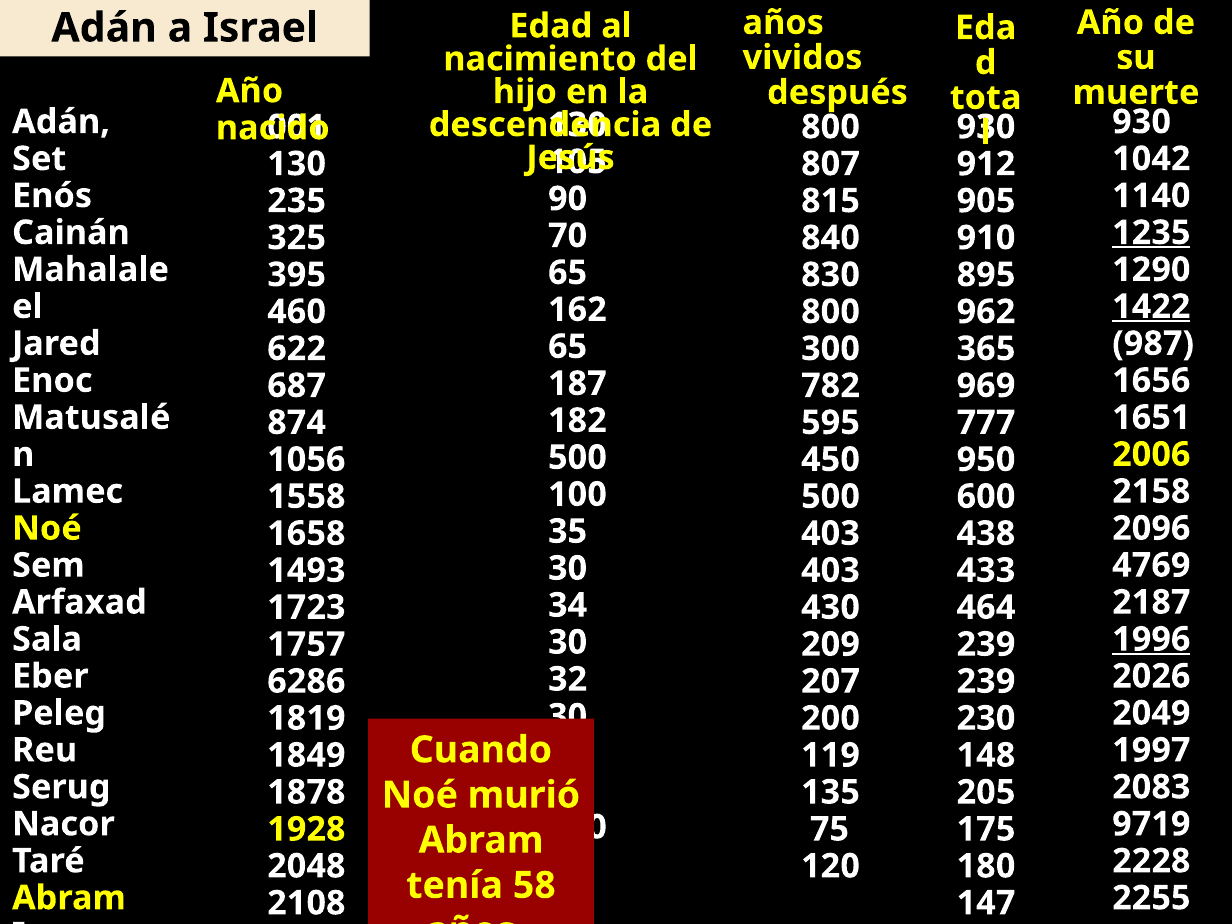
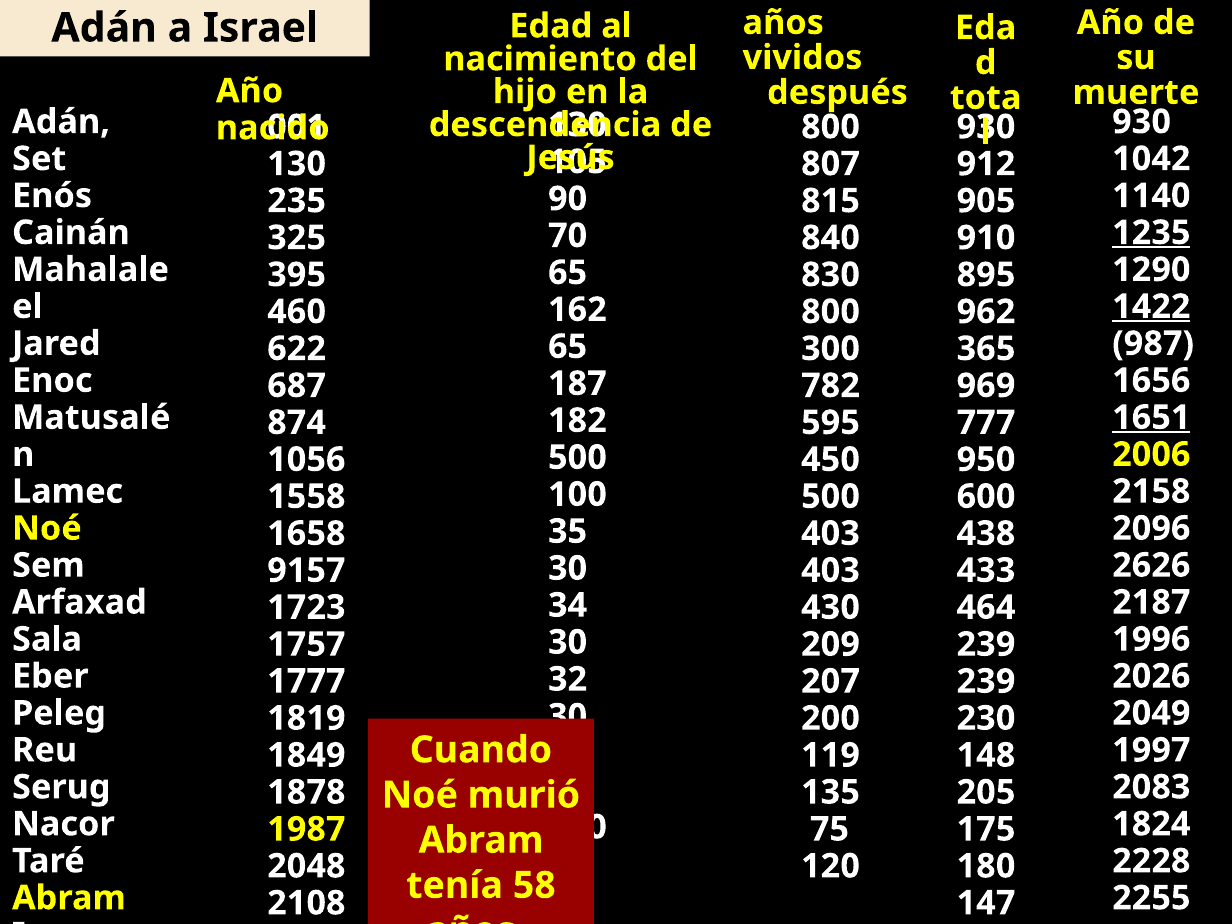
1651 underline: none -> present
4769: 4769 -> 2626
1493: 1493 -> 9157
1996 underline: present -> none
6286: 6286 -> 1777
9719: 9719 -> 1824
1928: 1928 -> 1987
